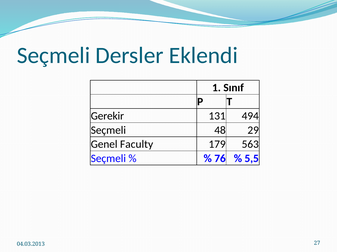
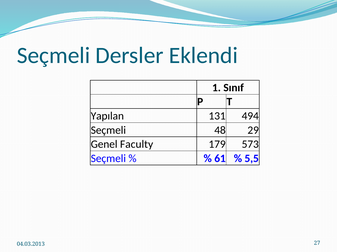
Gerekir: Gerekir -> Yapılan
563: 563 -> 573
76: 76 -> 61
